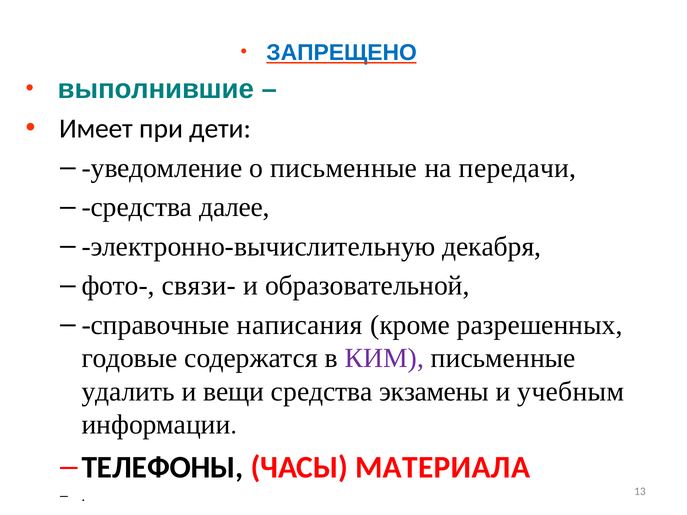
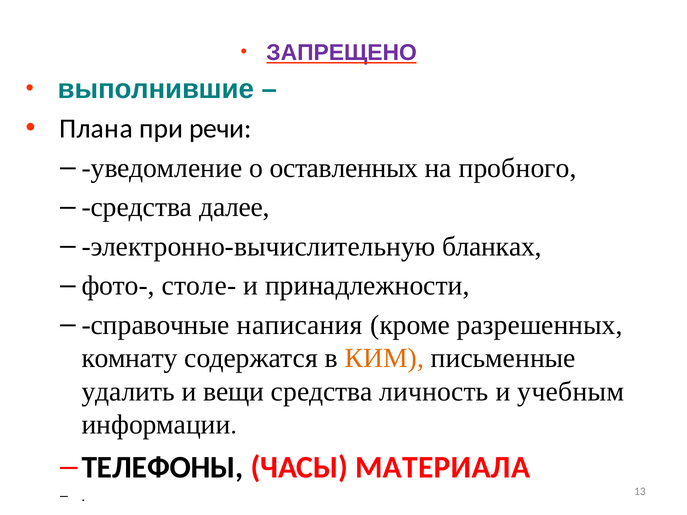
ЗАПРЕЩЕНО colour: blue -> purple
Имеет: Имеет -> Плана
дети: дети -> речи
о письменные: письменные -> оставленных
передачи: передачи -> пробного
декабря: декабря -> бланках
связи-: связи- -> столе-
образовательной: образовательной -> принадлежности
годовые: годовые -> комнату
КИМ colour: purple -> orange
экзамены: экзамены -> личность
